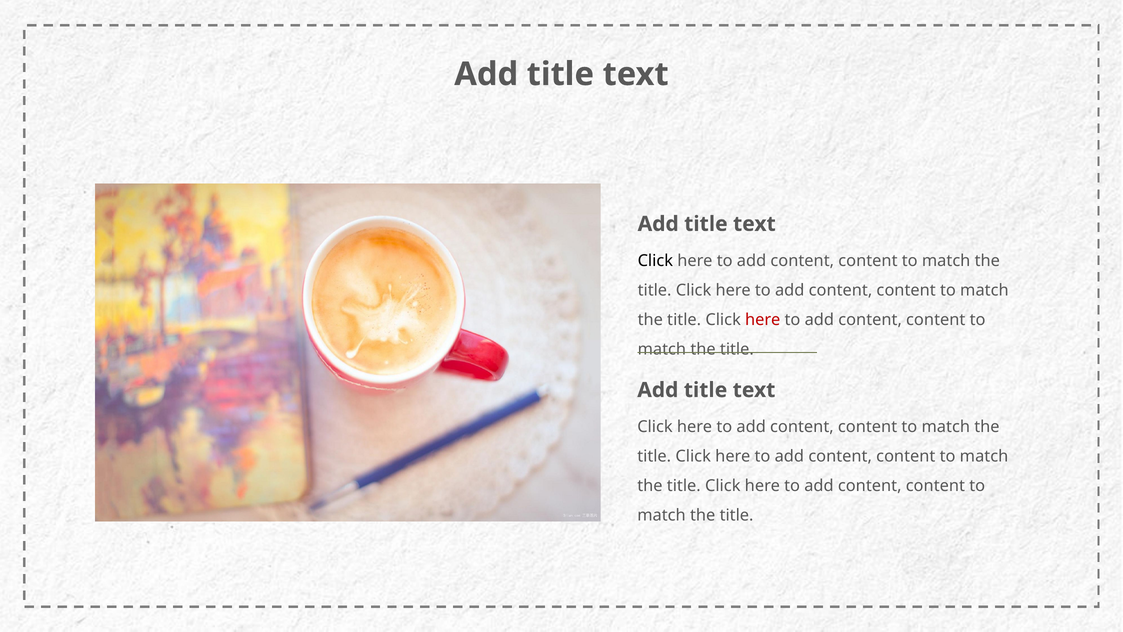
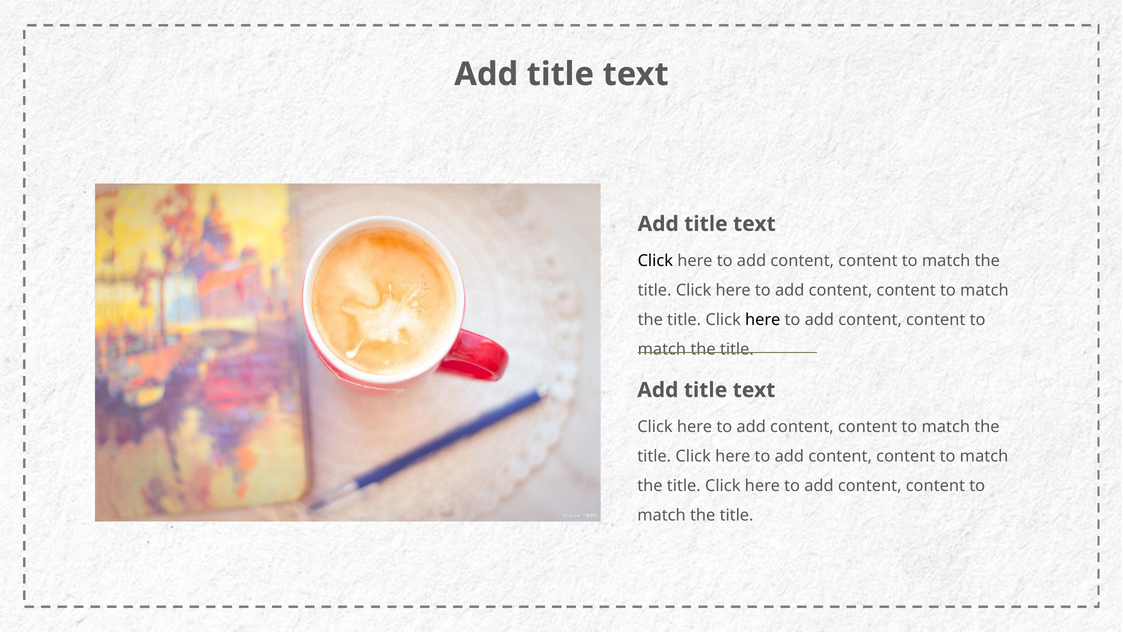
here at (763, 320) colour: red -> black
